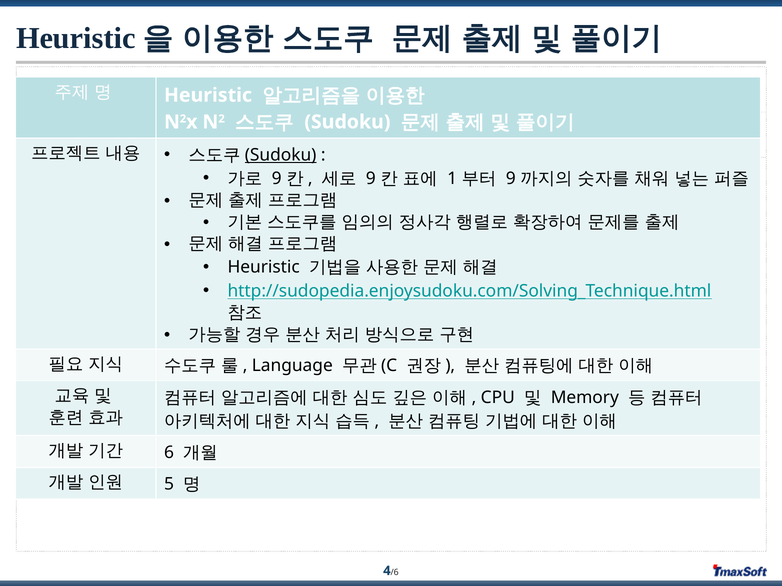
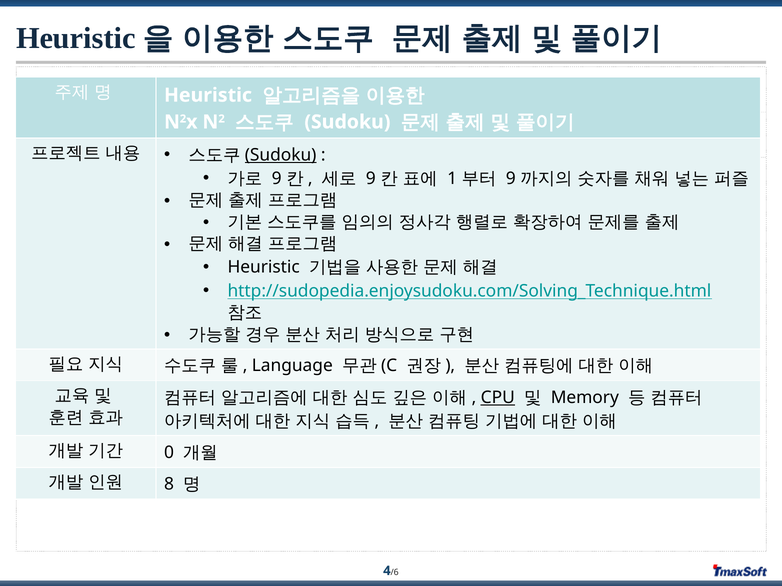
CPU underline: none -> present
6: 6 -> 0
5: 5 -> 8
